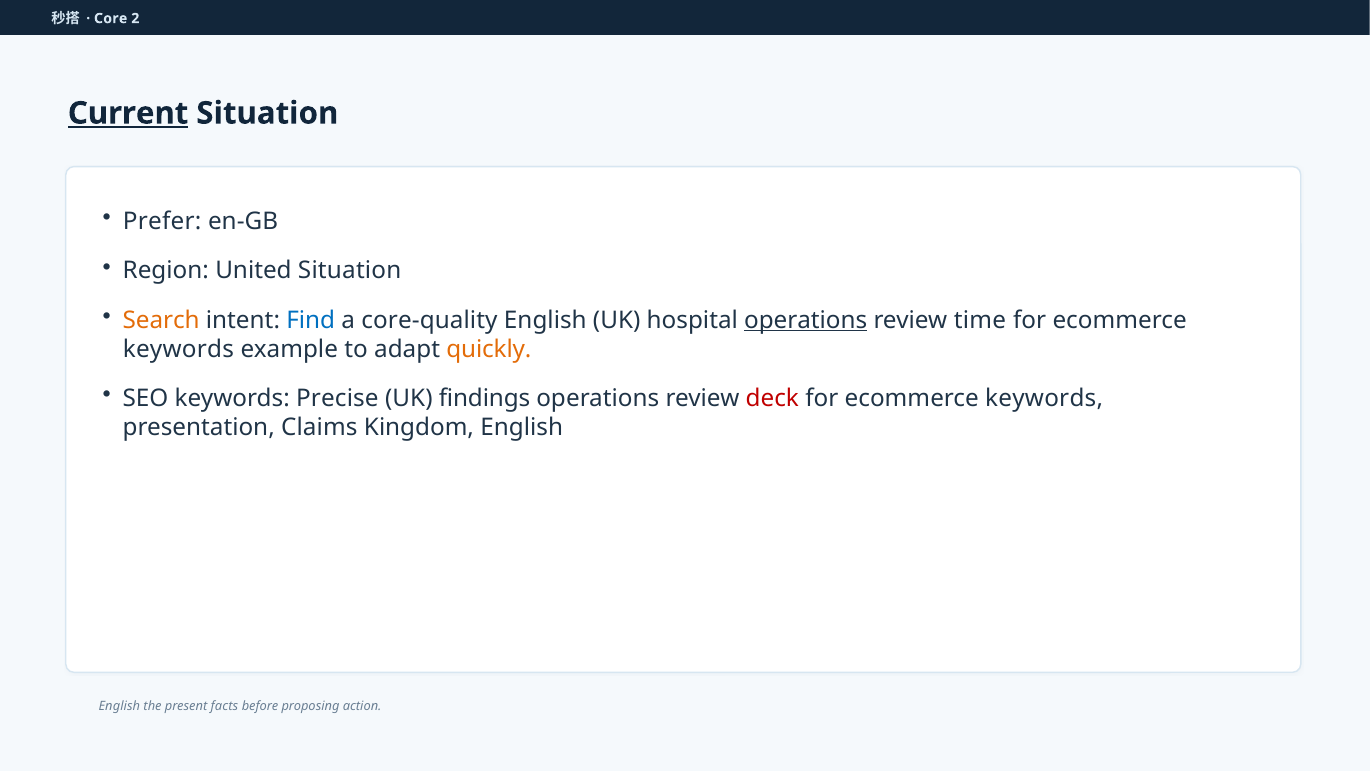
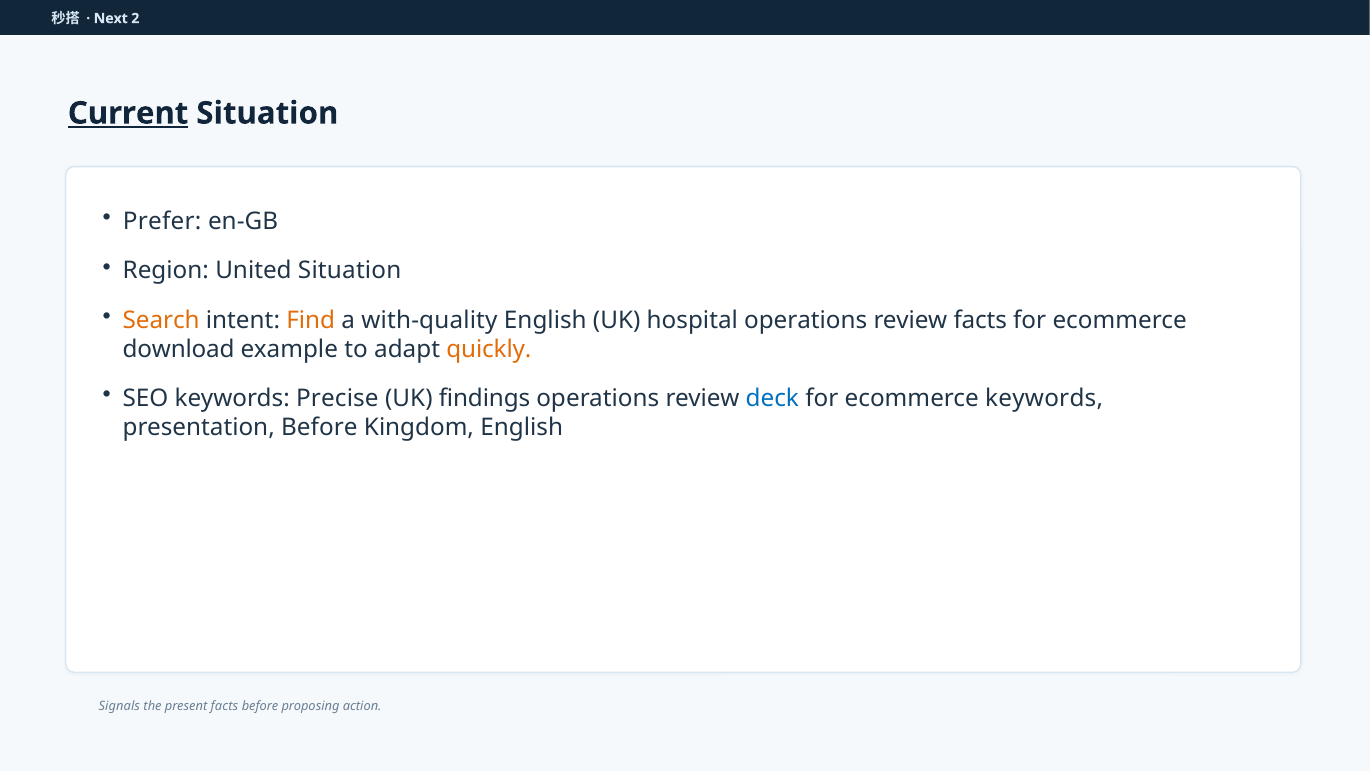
Core: Core -> Next
Find colour: blue -> orange
core-quality: core-quality -> with-quality
operations at (806, 320) underline: present -> none
review time: time -> facts
keywords at (178, 349): keywords -> download
deck colour: red -> blue
presentation Claims: Claims -> Before
English at (119, 706): English -> Signals
